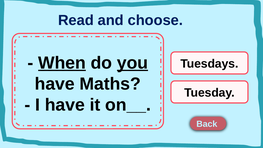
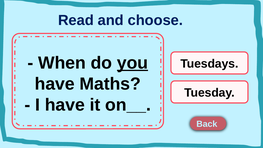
When underline: present -> none
